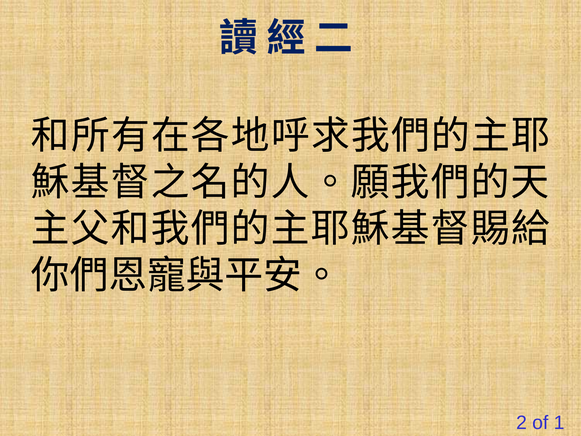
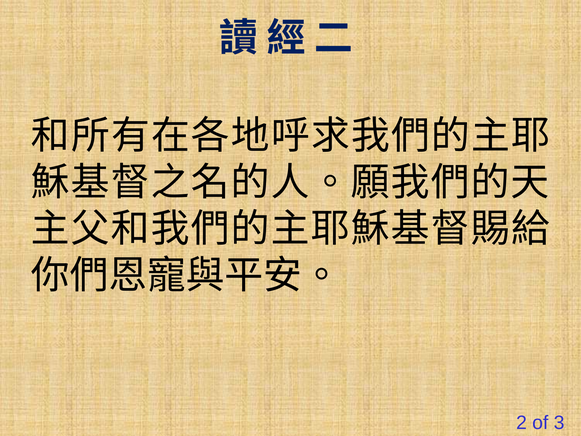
1: 1 -> 3
